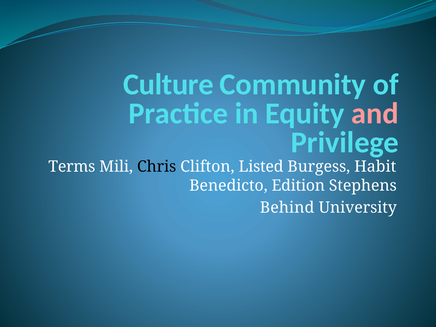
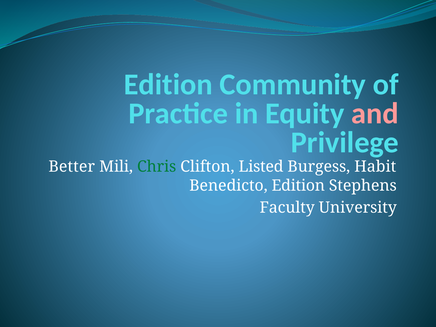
Culture at (168, 84): Culture -> Edition
Terms: Terms -> Better
Chris colour: black -> green
Behind: Behind -> Faculty
